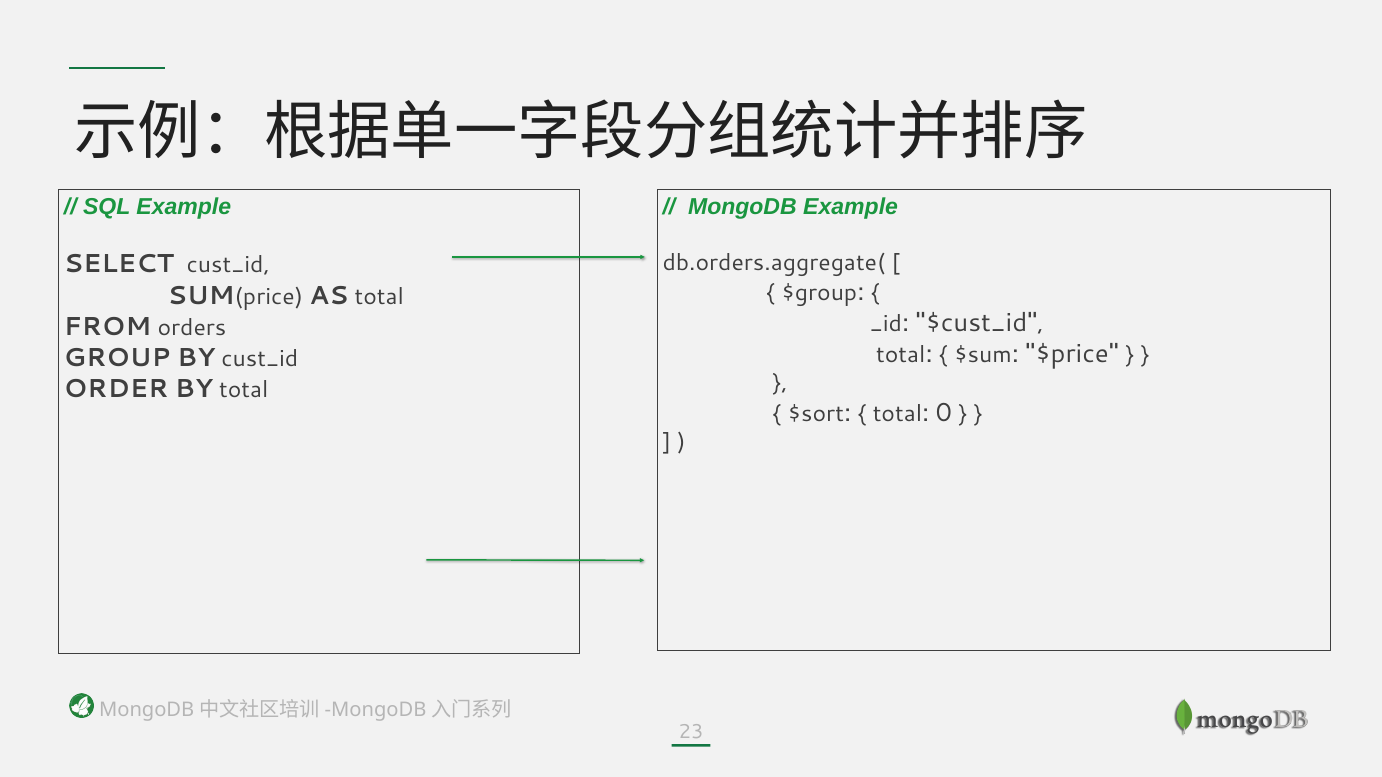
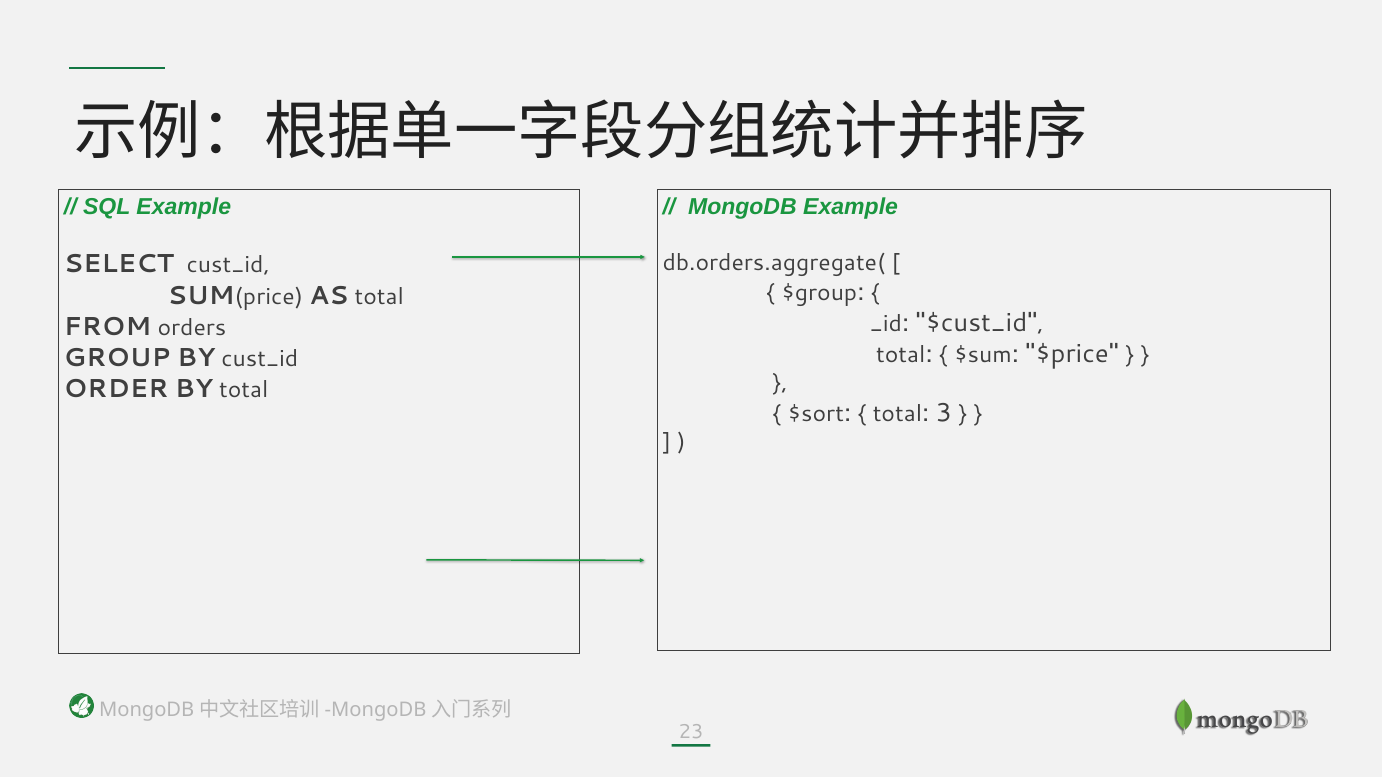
0: 0 -> 3
